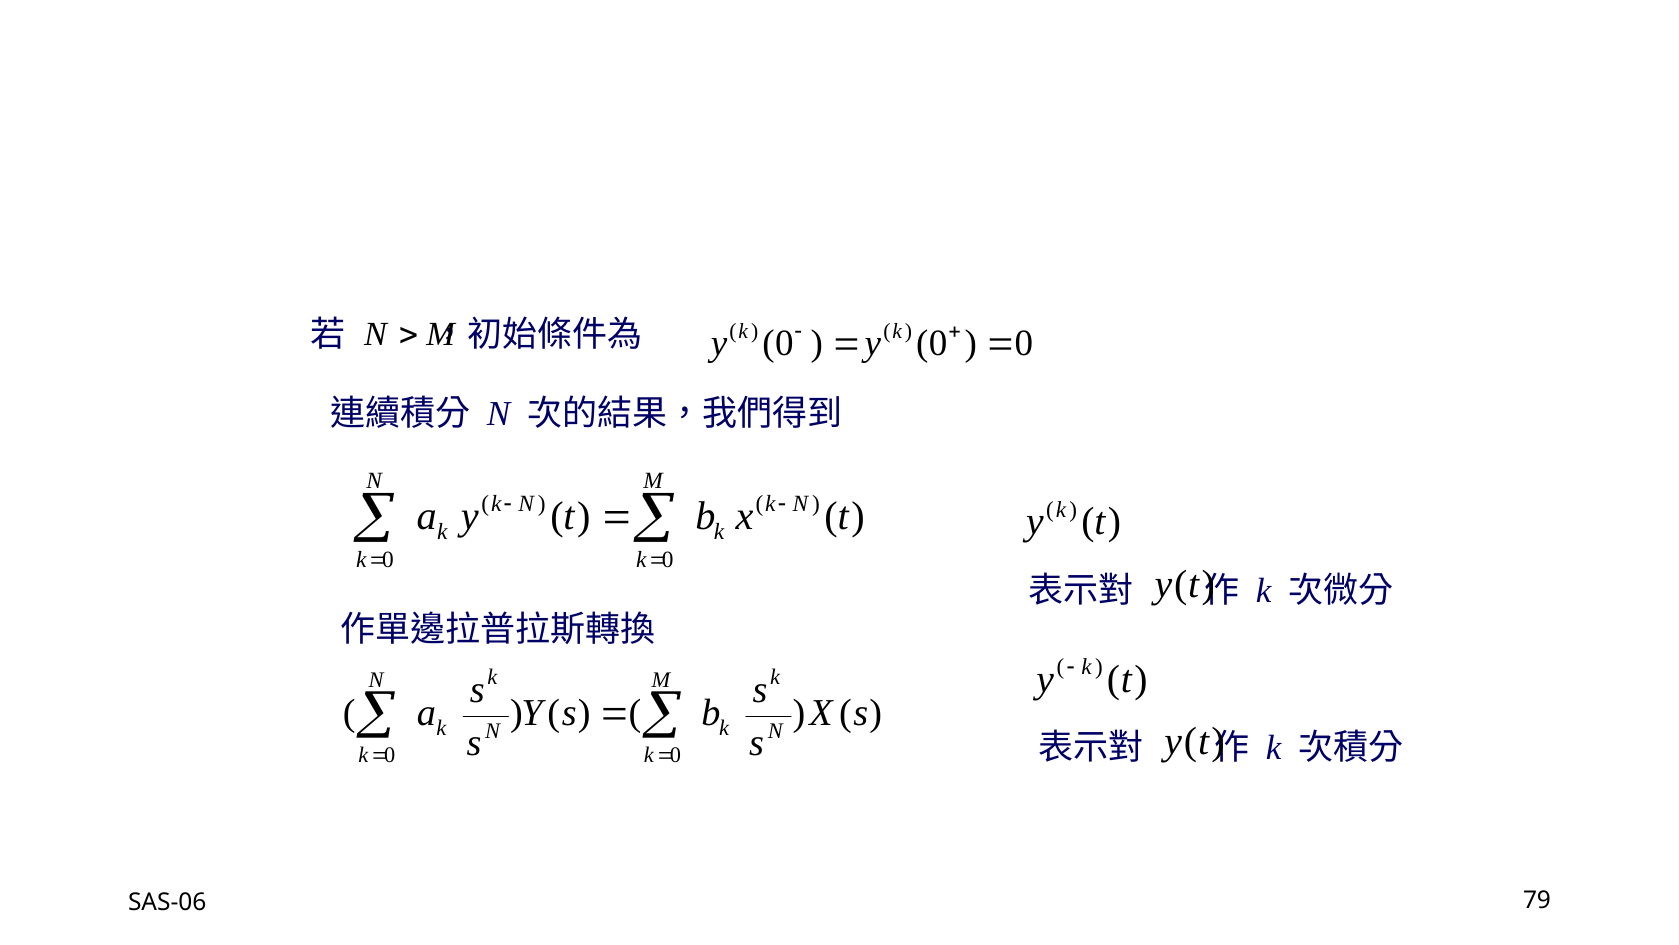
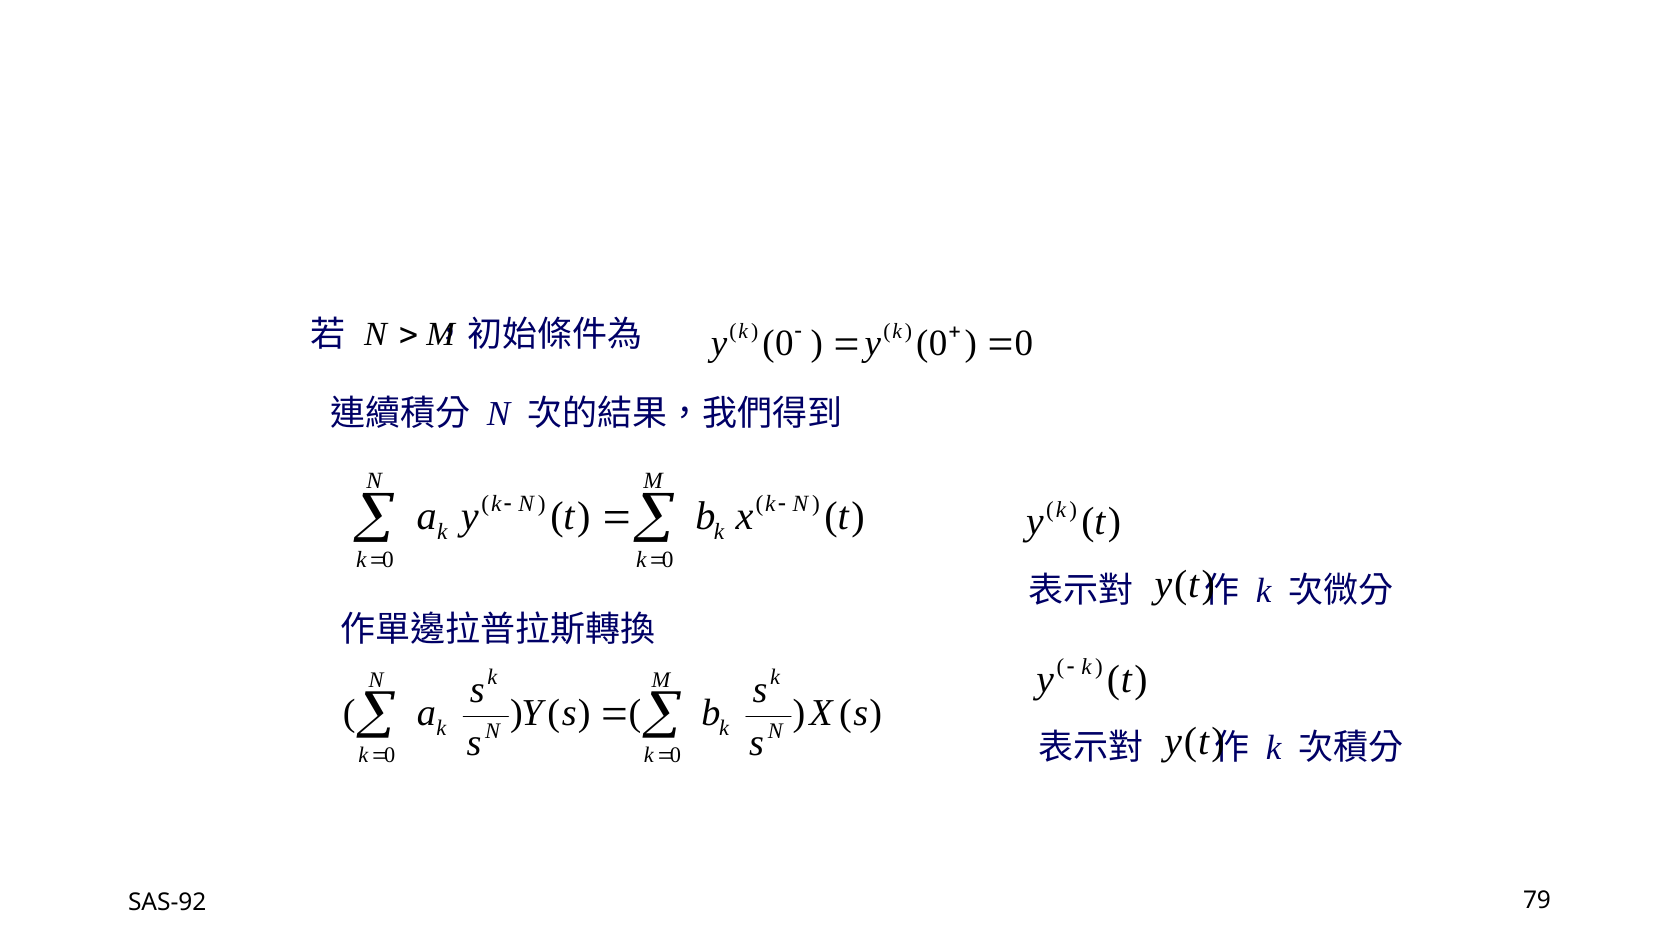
SAS-06: SAS-06 -> SAS-92
